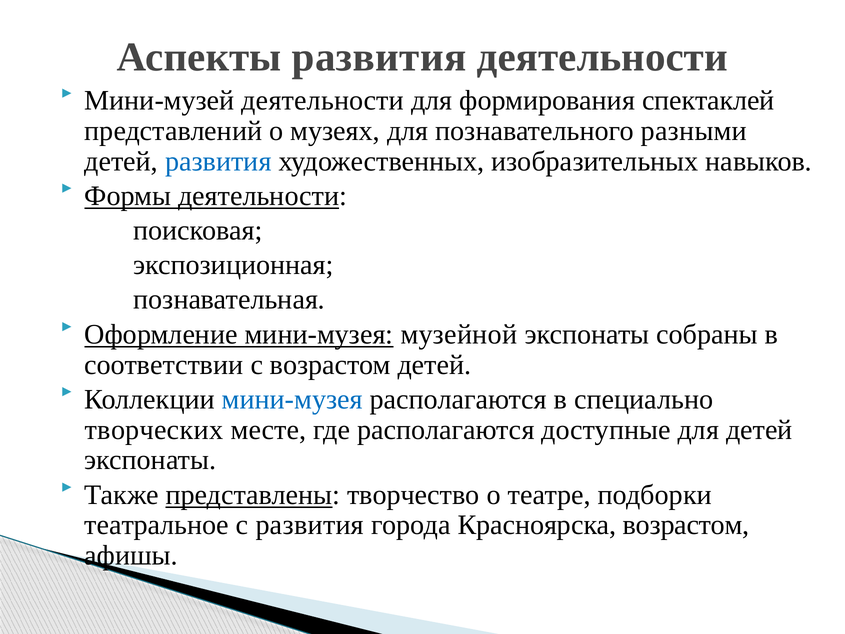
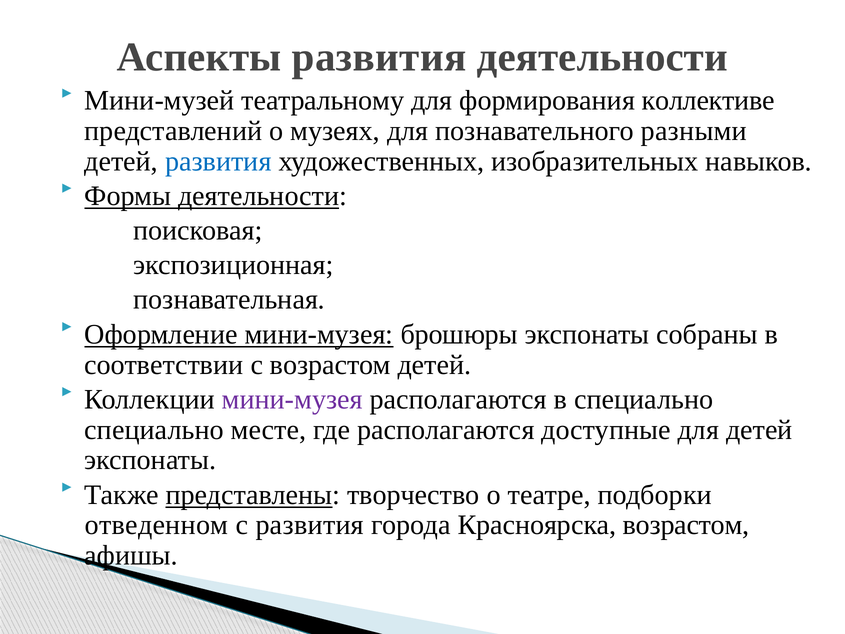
Мини-музей деятельности: деятельности -> театральному
спектаклей: спектаклей -> коллективе
музейной: музейной -> брошюры
мини-музея at (292, 399) colour: blue -> purple
творческих at (154, 430): творческих -> специально
театральное: театральное -> отведенном
